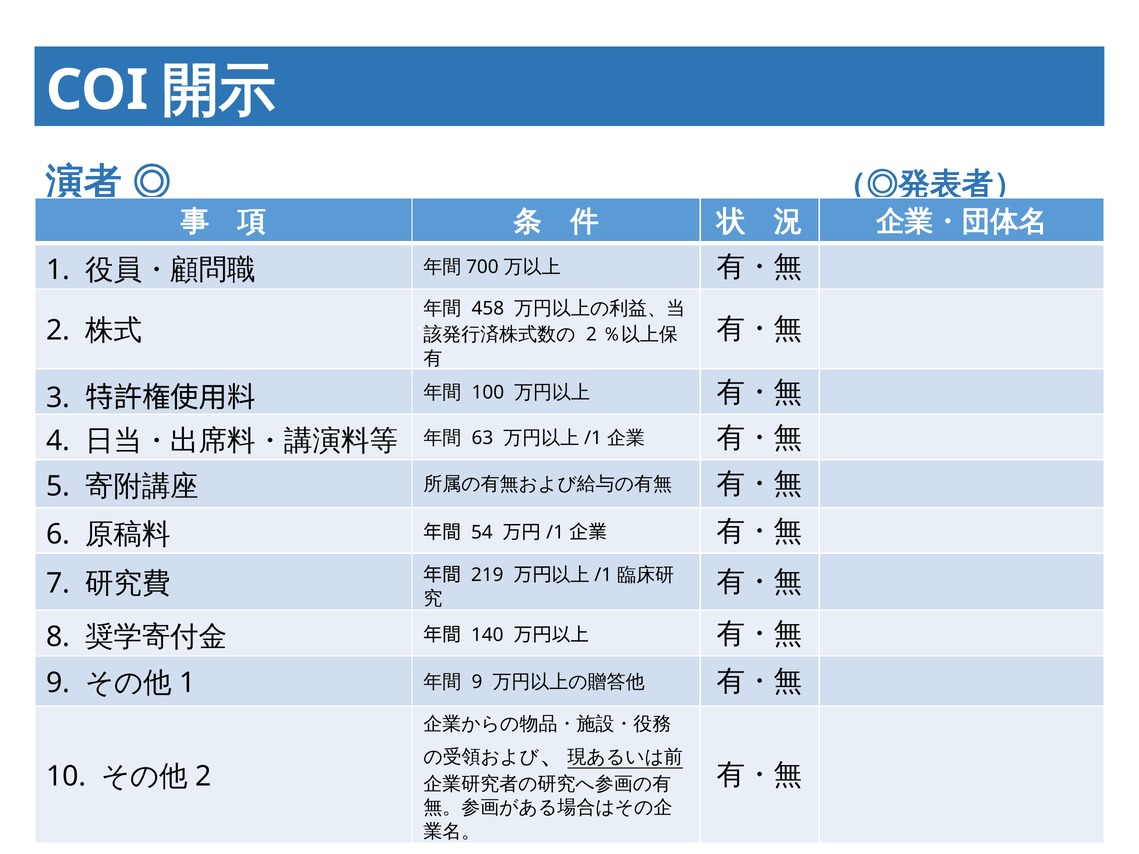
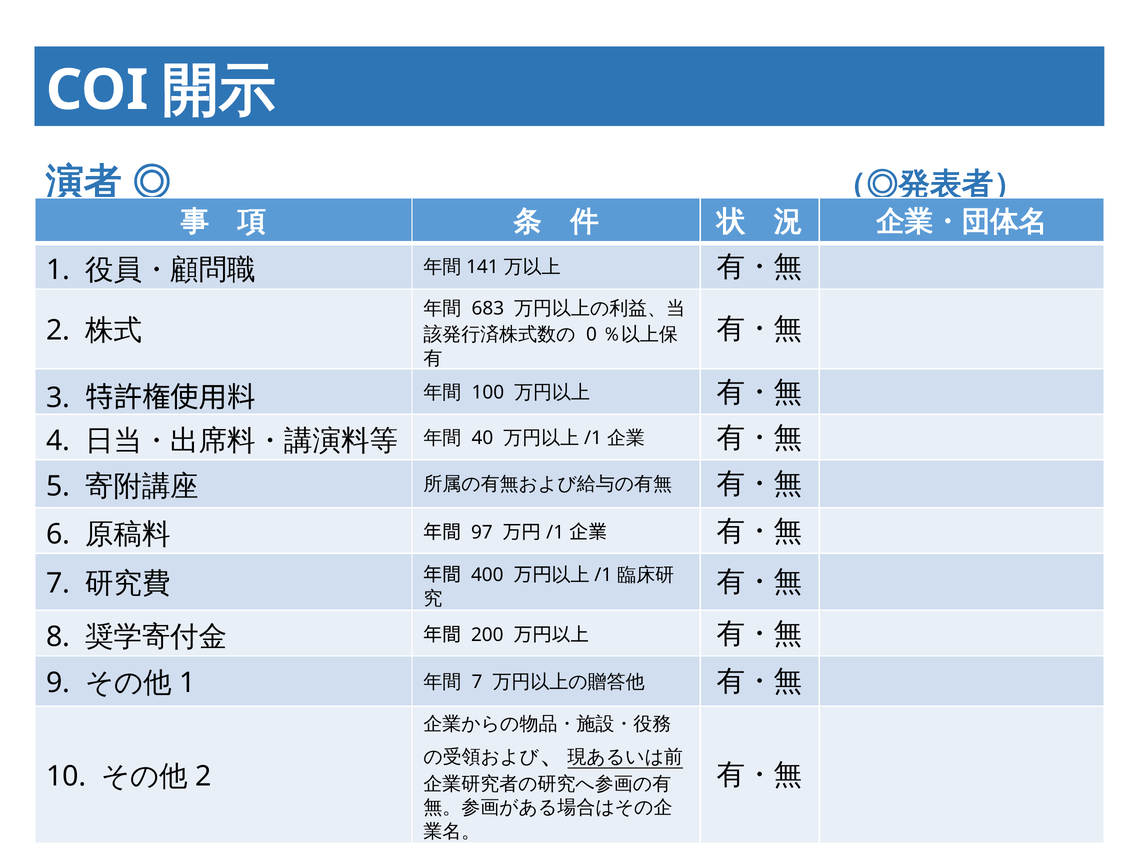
700: 700 -> 141
458: 458 -> 683
2 at (592, 335): 2 -> 0
63: 63 -> 40
54: 54 -> 97
219: 219 -> 400
140: 140 -> 200
9 at (477, 682): 9 -> 7
